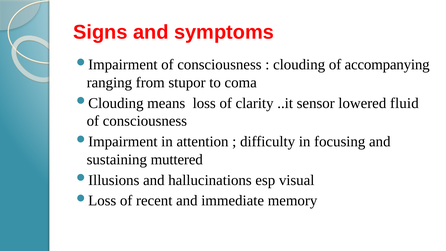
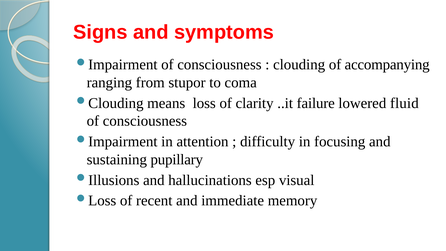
sensor: sensor -> failure
muttered: muttered -> pupillary
